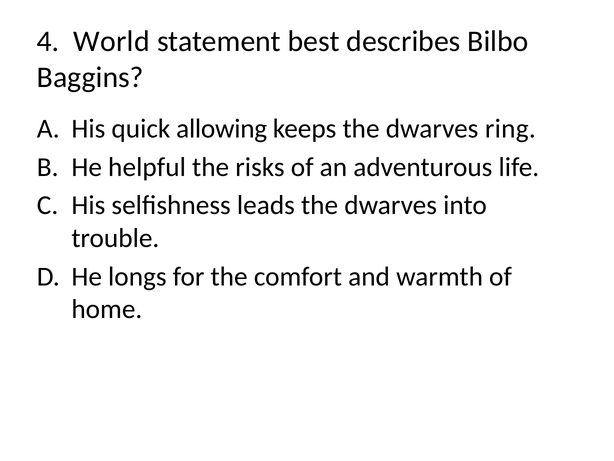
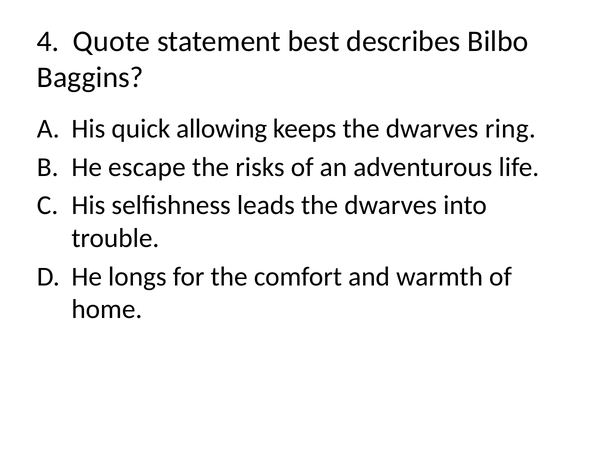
World: World -> Quote
helpful: helpful -> escape
